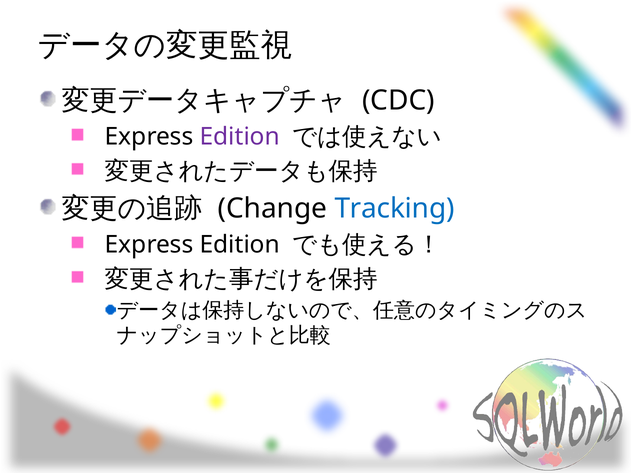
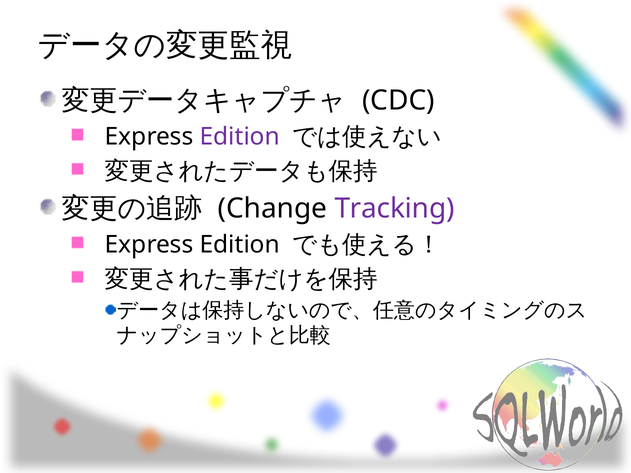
Tracking colour: blue -> purple
